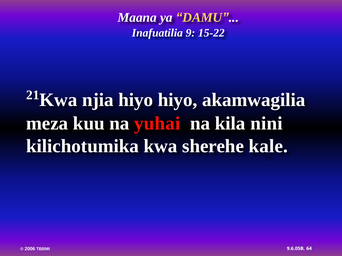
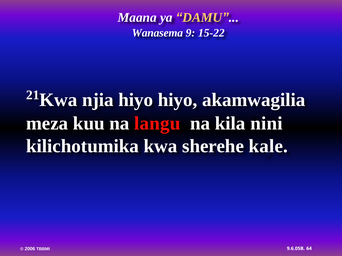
Inafuatilia: Inafuatilia -> Wanasema
yuhai: yuhai -> langu
